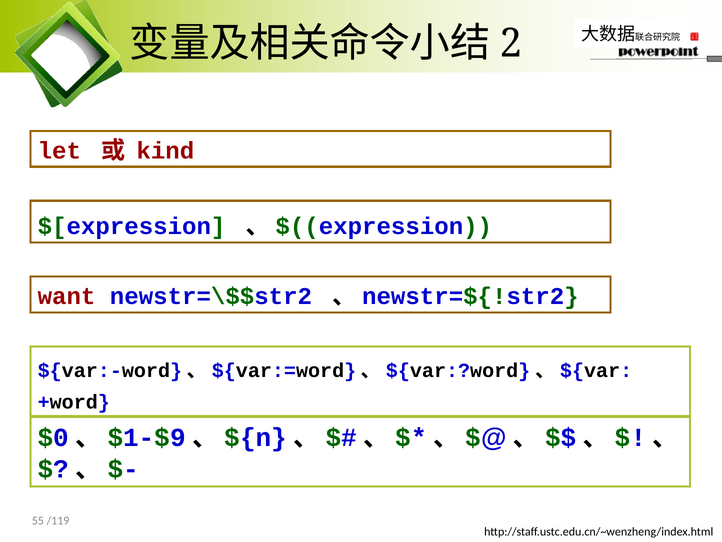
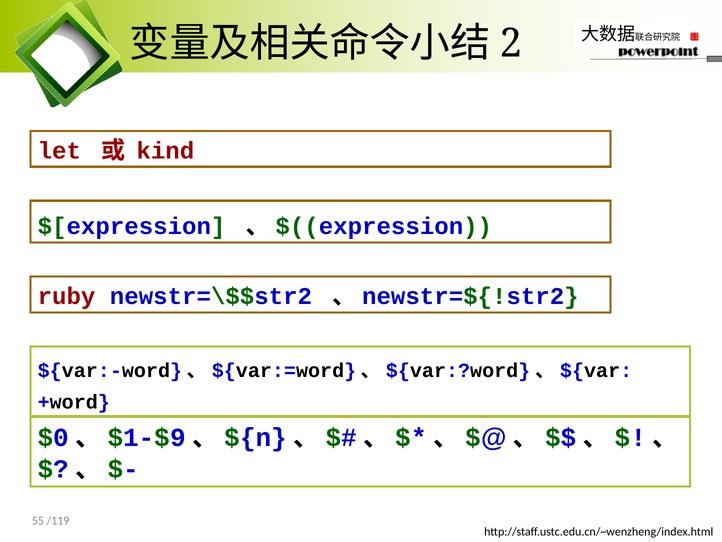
want: want -> ruby
